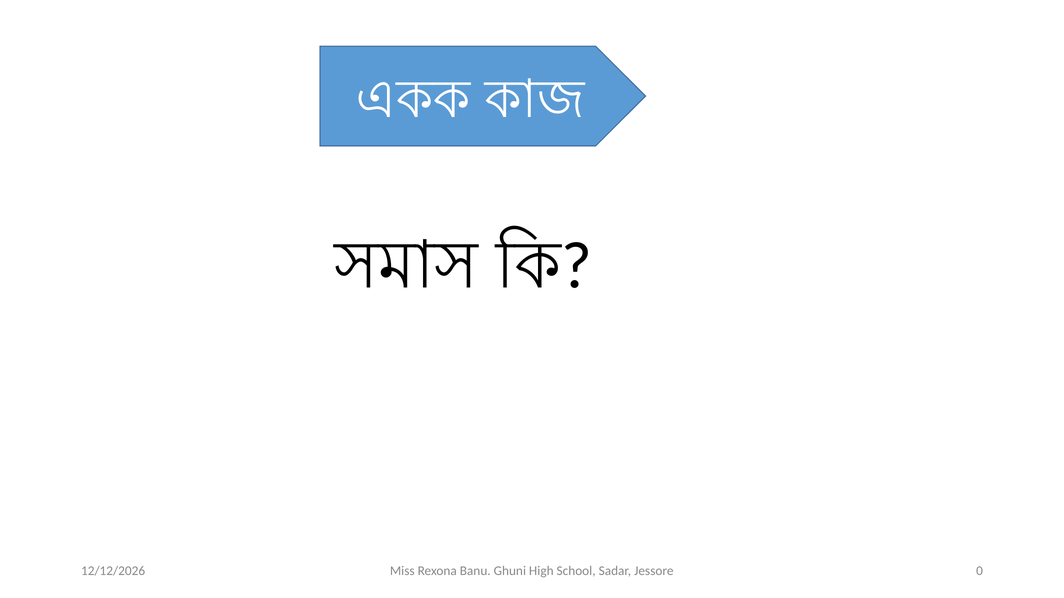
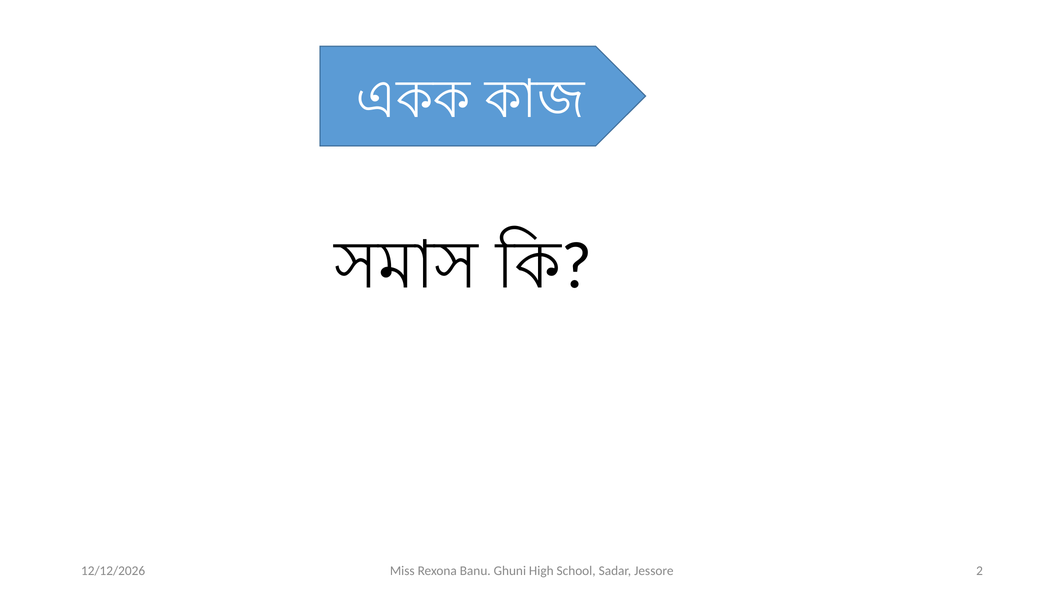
0: 0 -> 2
